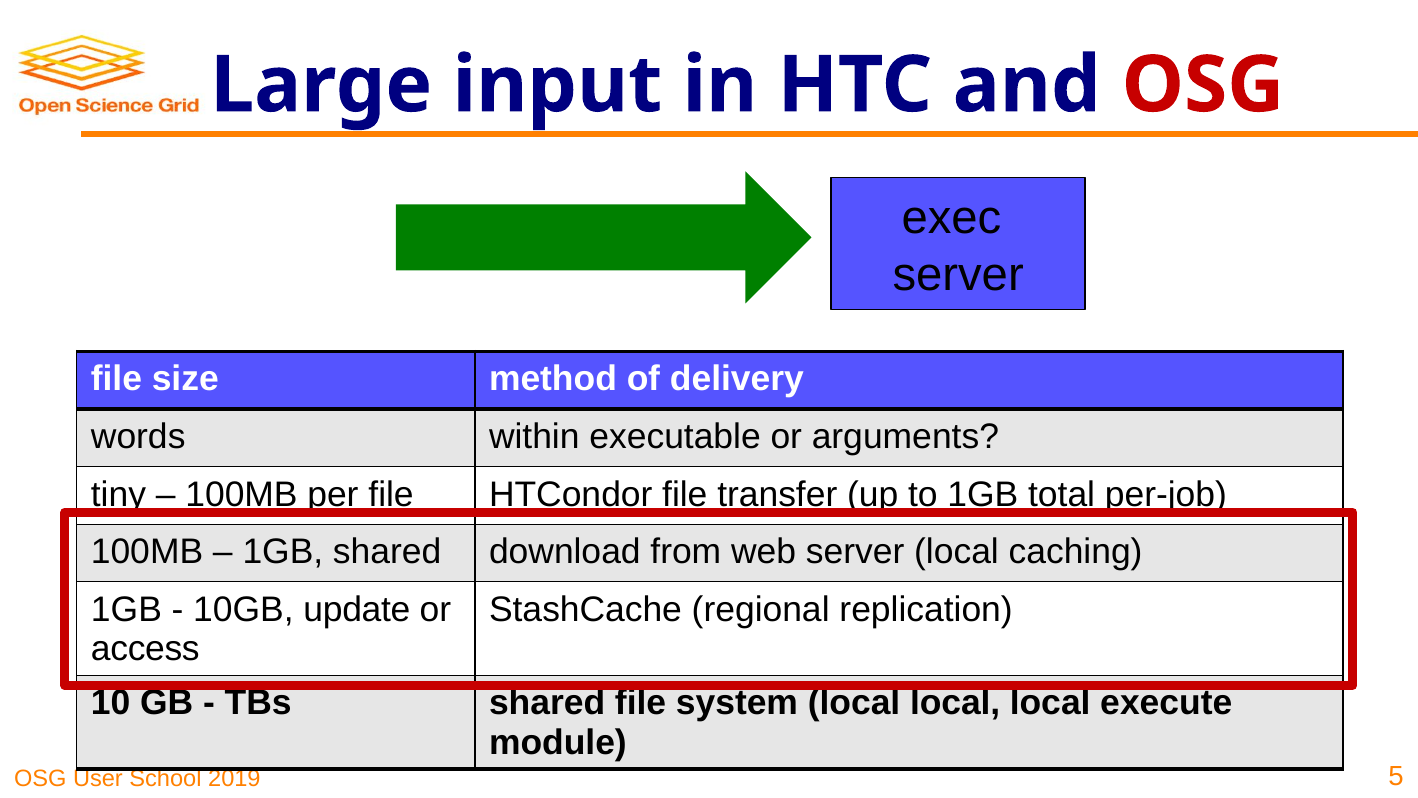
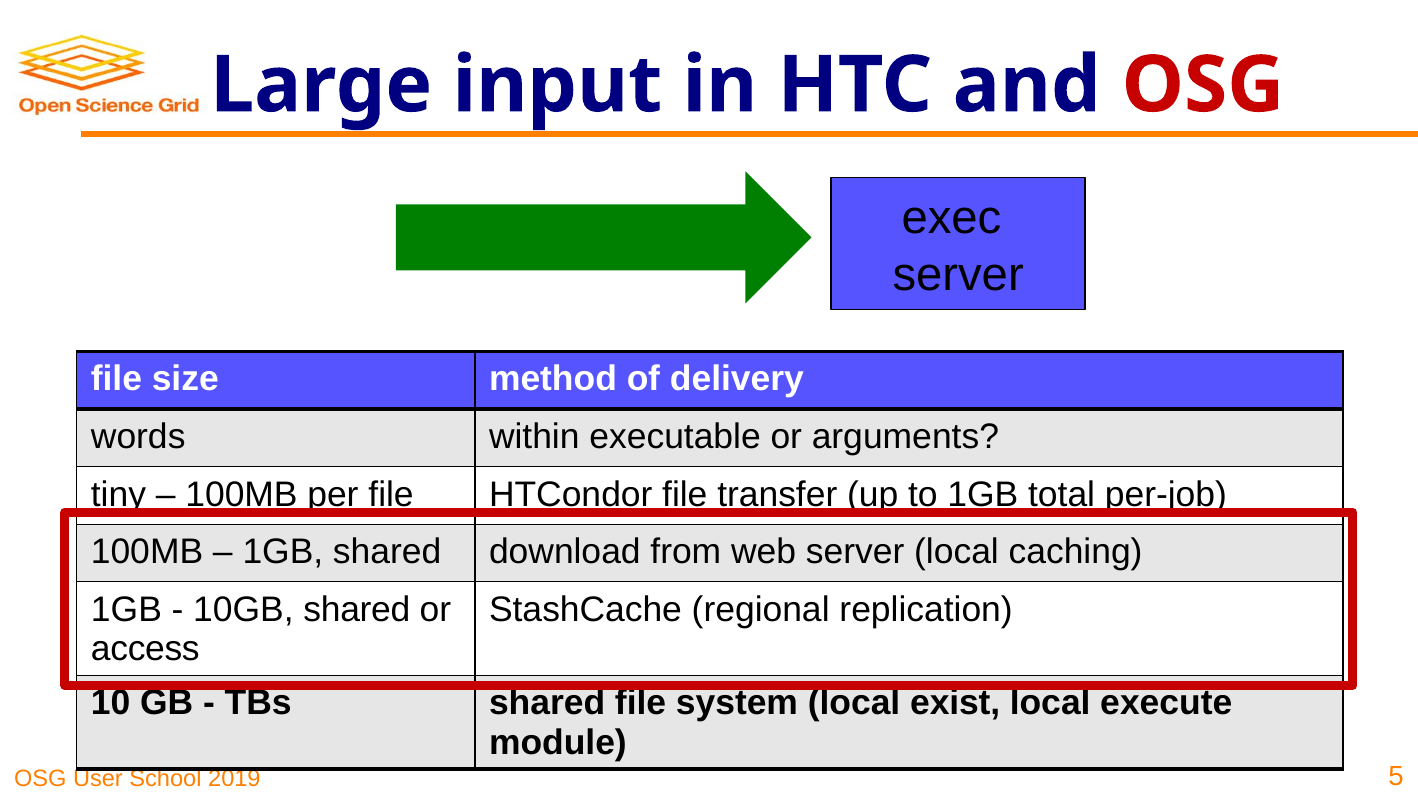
10GB update: update -> shared
local at (955, 703): local -> exist
